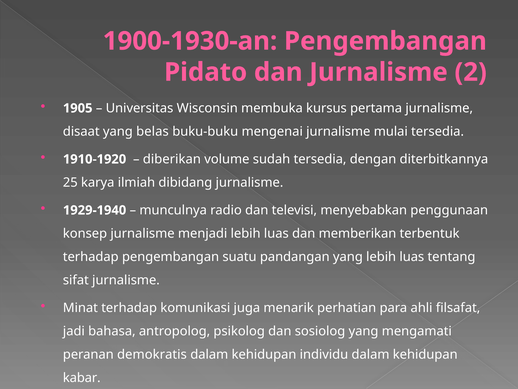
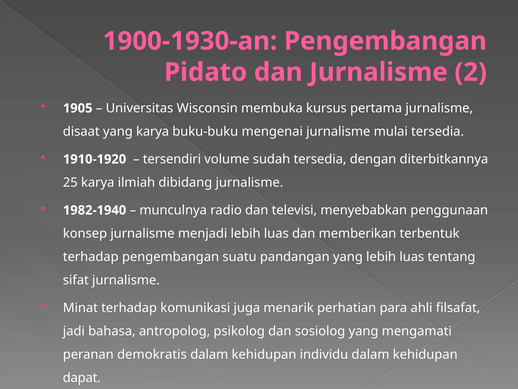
yang belas: belas -> karya
diberikan: diberikan -> tersendiri
1929-1940: 1929-1940 -> 1982-1940
kabar: kabar -> dapat
